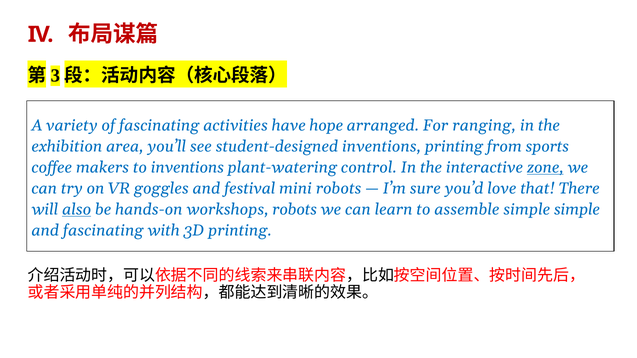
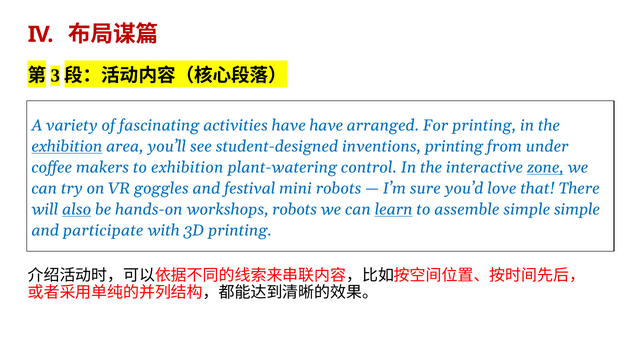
have hope: hope -> have
For ranging: ranging -> printing
exhibition at (67, 147) underline: none -> present
sports: sports -> under
to inventions: inventions -> exhibition
learn underline: none -> present
and fascinating: fascinating -> participate
